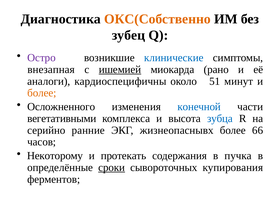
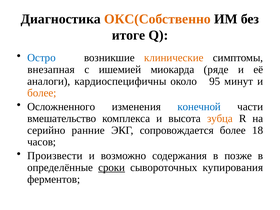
зубец: зубец -> итоге
Остро colour: purple -> blue
клинические colour: blue -> orange
ишемией underline: present -> none
рано: рано -> ряде
51: 51 -> 95
вегетативными: вегетативными -> вмешательство
зубца colour: blue -> orange
жизнеопаснывх: жизнеопаснывх -> сопровождается
66: 66 -> 18
Некоторому: Некоторому -> Произвести
протекать: протекать -> возможно
пучка: пучка -> позже
